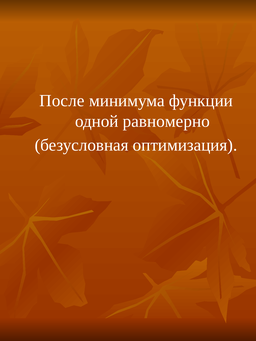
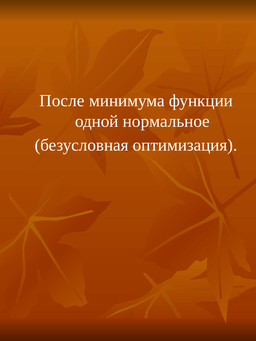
равномерно: равномерно -> нормальное
